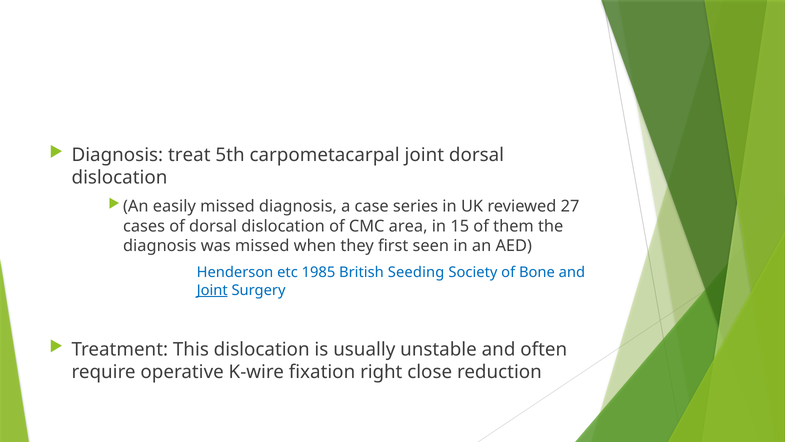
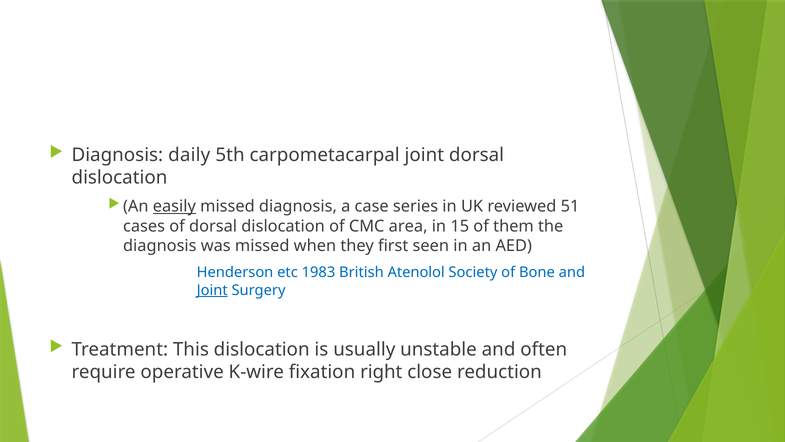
treat: treat -> daily
easily underline: none -> present
27: 27 -> 51
1985: 1985 -> 1983
Seeding: Seeding -> Atenolol
